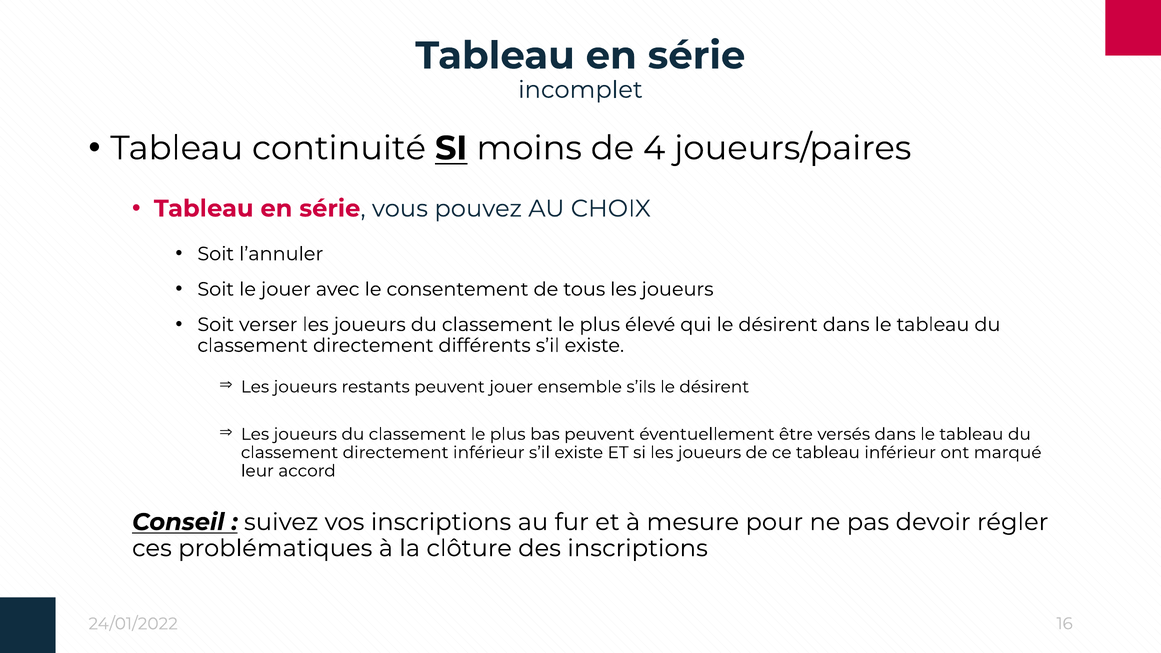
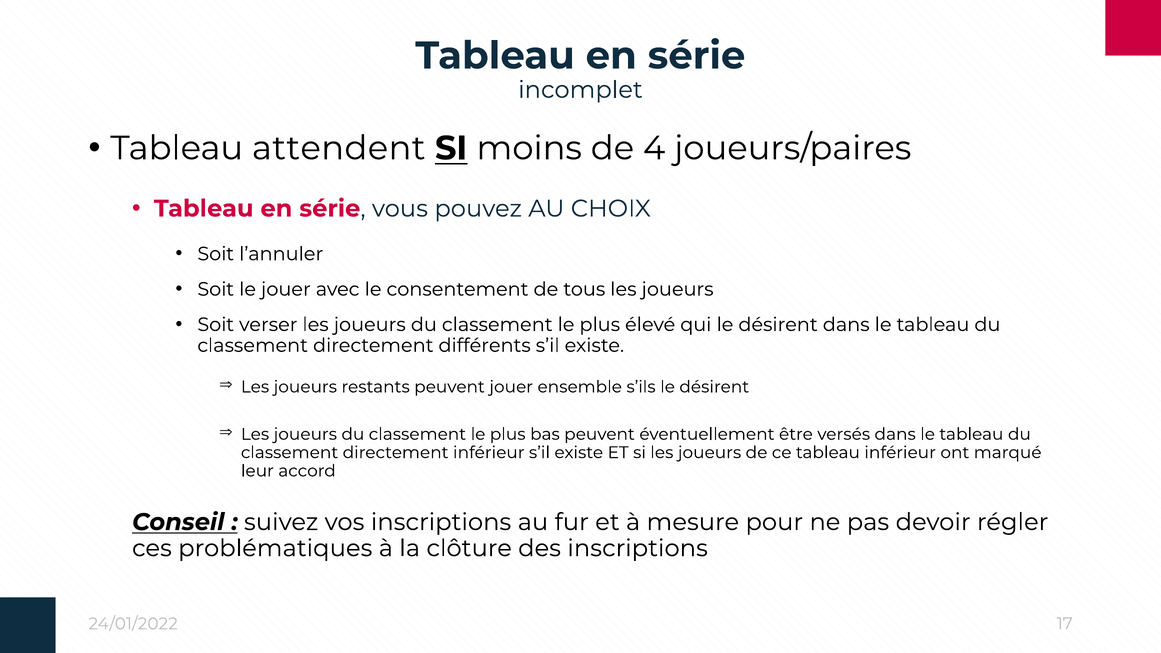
continuité: continuité -> attendent
16: 16 -> 17
